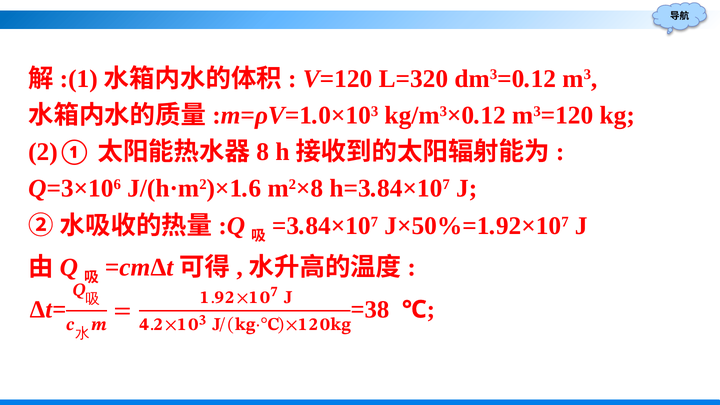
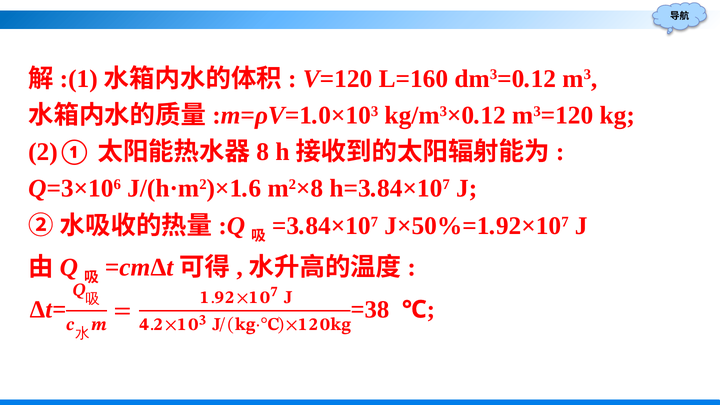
L=320: L=320 -> L=160
